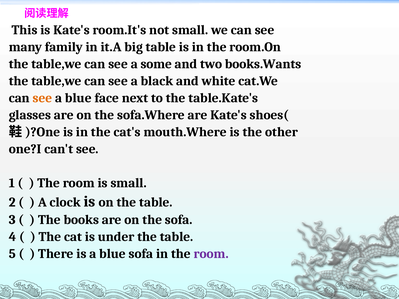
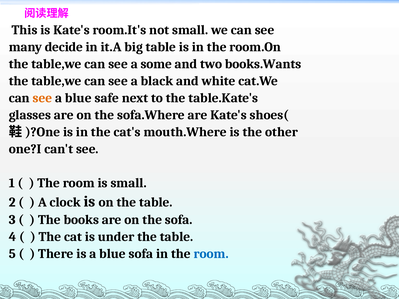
family: family -> decide
face: face -> safe
room at (211, 254) colour: purple -> blue
